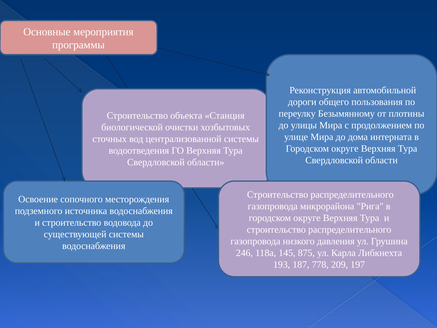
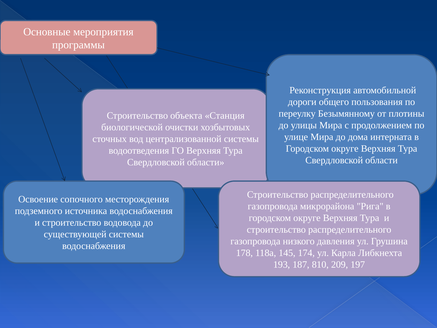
246: 246 -> 178
875: 875 -> 174
778: 778 -> 810
